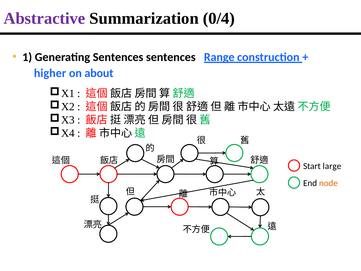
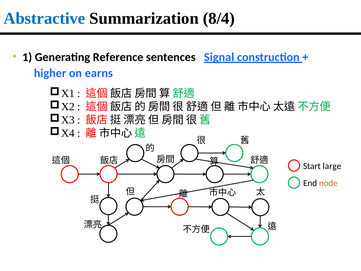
Abstractive colour: purple -> blue
0/4: 0/4 -> 8/4
Generating Sentences: Sentences -> Reference
Range: Range -> Signal
about: about -> earns
